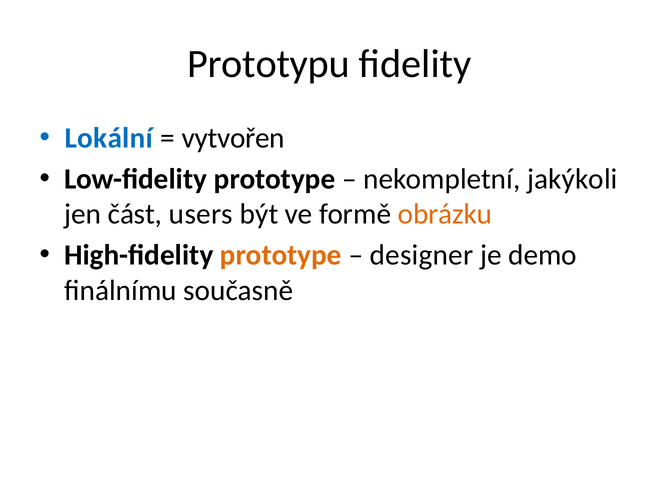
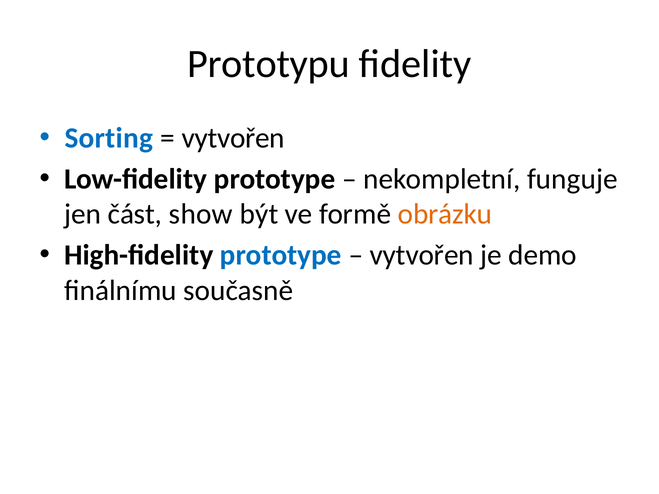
Lokální: Lokální -> Sorting
jakýkoli: jakýkoli -> funguje
users: users -> show
prototype at (281, 255) colour: orange -> blue
designer at (422, 255): designer -> vytvořen
